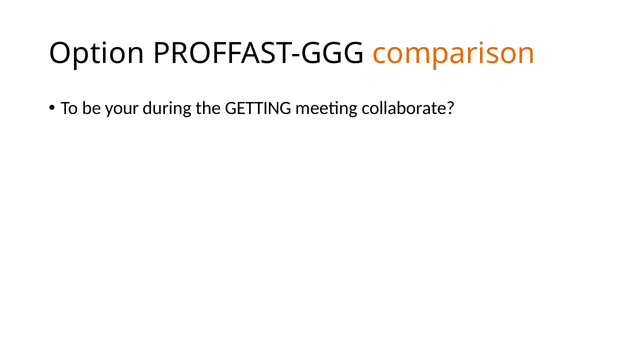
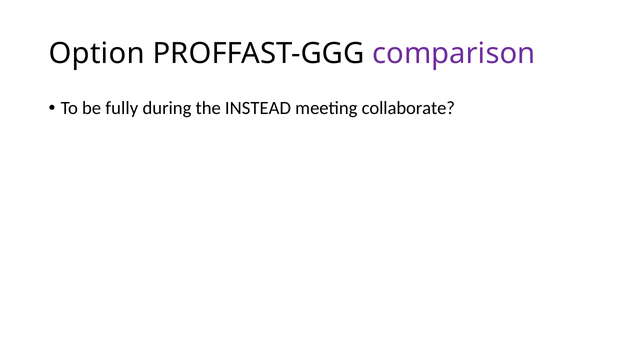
comparison colour: orange -> purple
your: your -> fully
GETTING: GETTING -> INSTEAD
